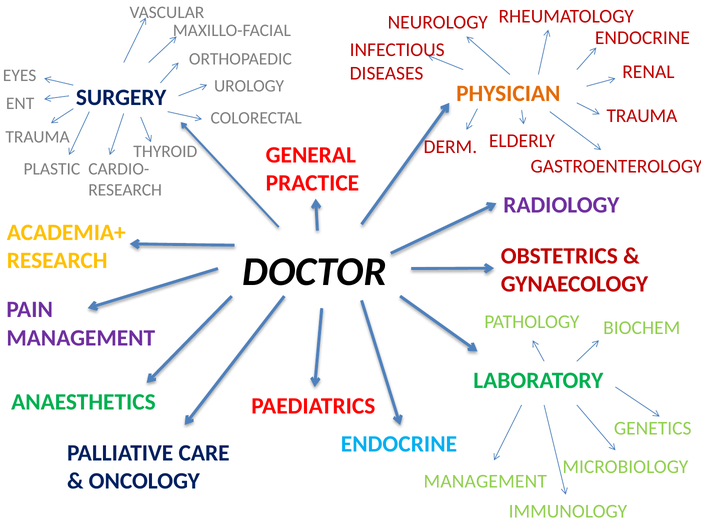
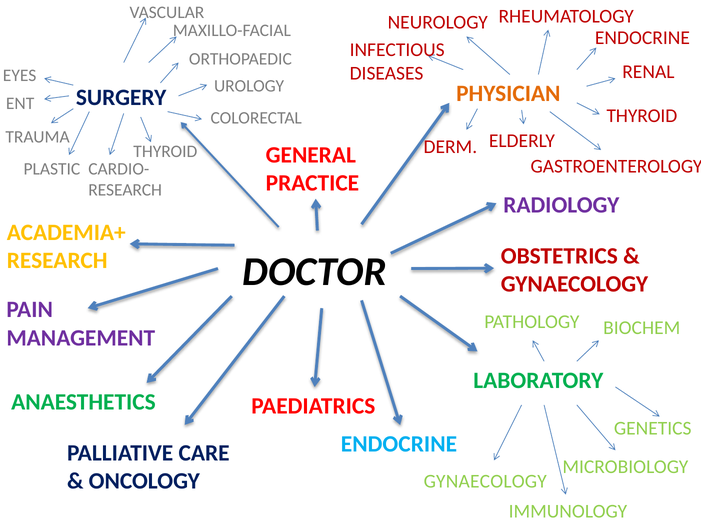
TRAUMA at (642, 116): TRAUMA -> THYROID
MANAGEMENT at (485, 481): MANAGEMENT -> GYNAECOLOGY
